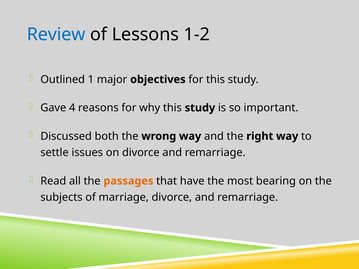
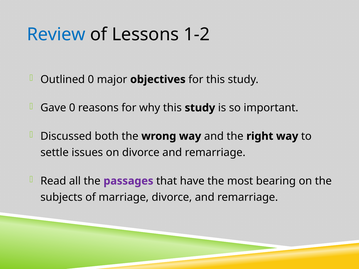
Outlined 1: 1 -> 0
Gave 4: 4 -> 0
passages colour: orange -> purple
